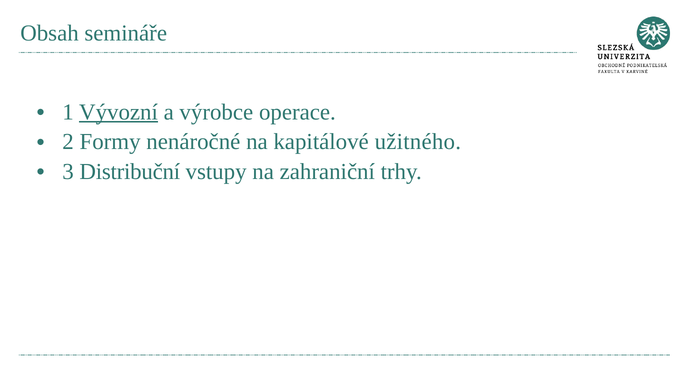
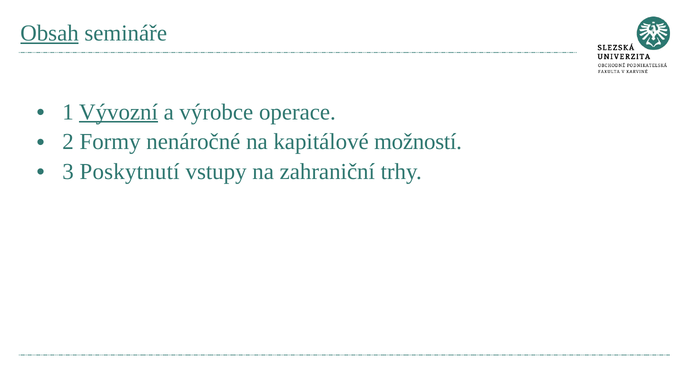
Obsah underline: none -> present
užitného: užitného -> možností
Distribuční: Distribuční -> Poskytnutí
